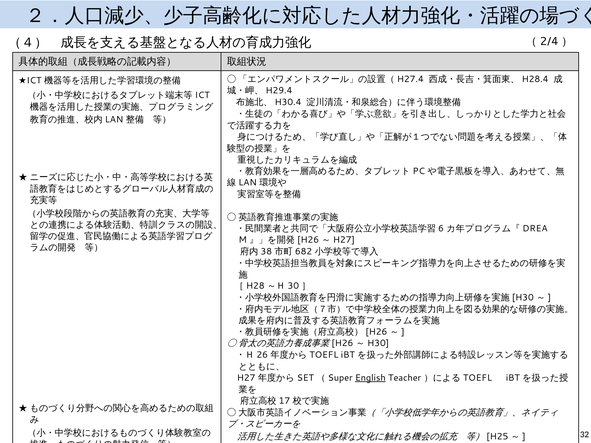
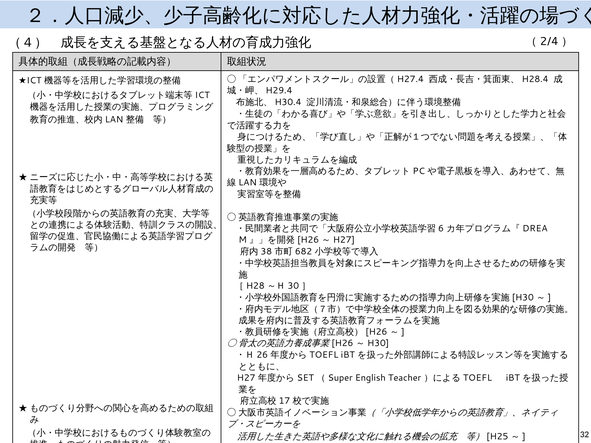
English underline: present -> none
